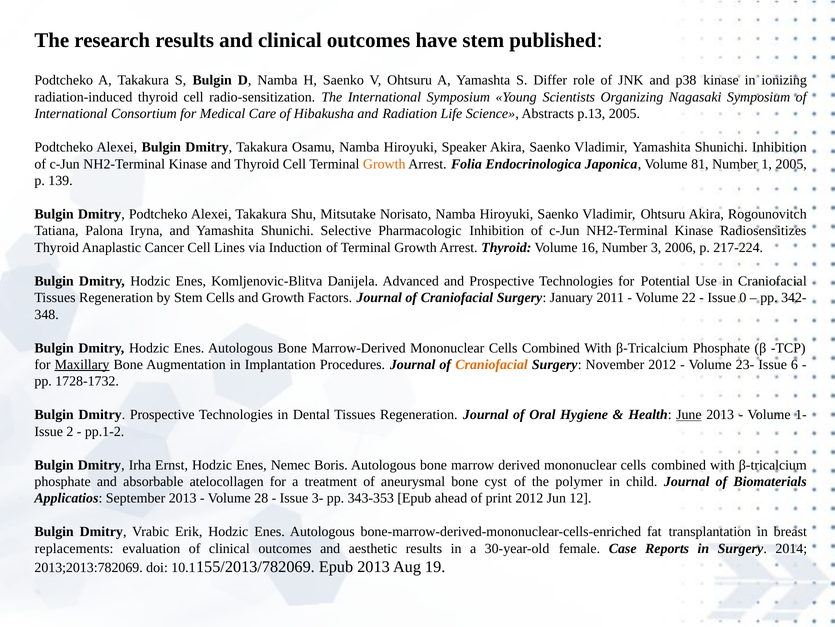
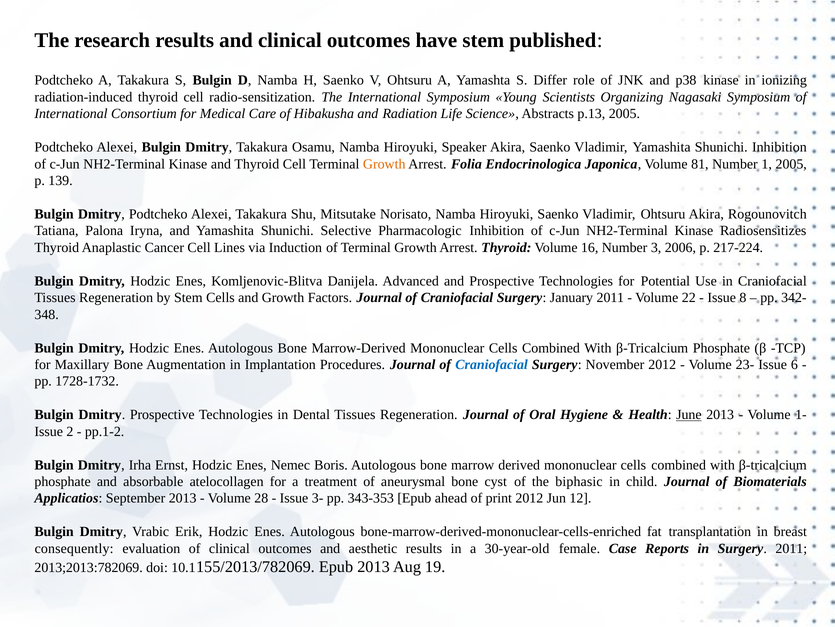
0: 0 -> 8
Maxillary underline: present -> none
Craniofacial at (492, 364) colour: orange -> blue
polymer: polymer -> biphasic
replacements: replacements -> consequently
Surgery 2014: 2014 -> 2011
